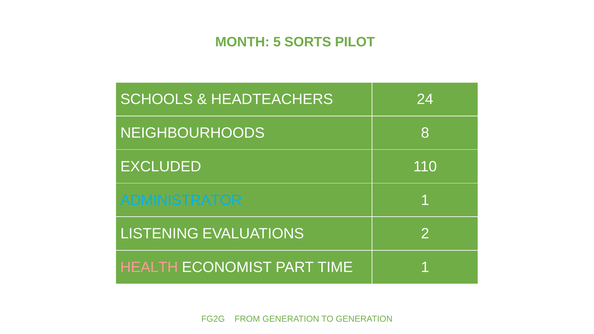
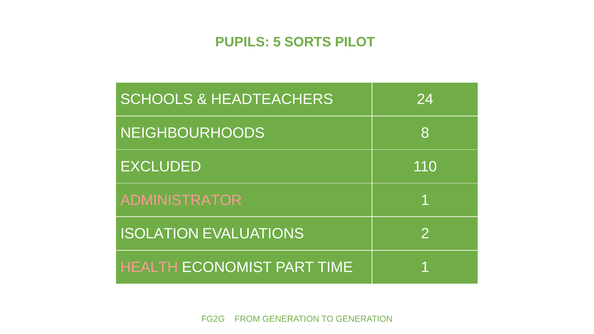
MONTH: MONTH -> PUPILS
ADMINISTRATOR colour: light blue -> pink
LISTENING: LISTENING -> ISOLATION
